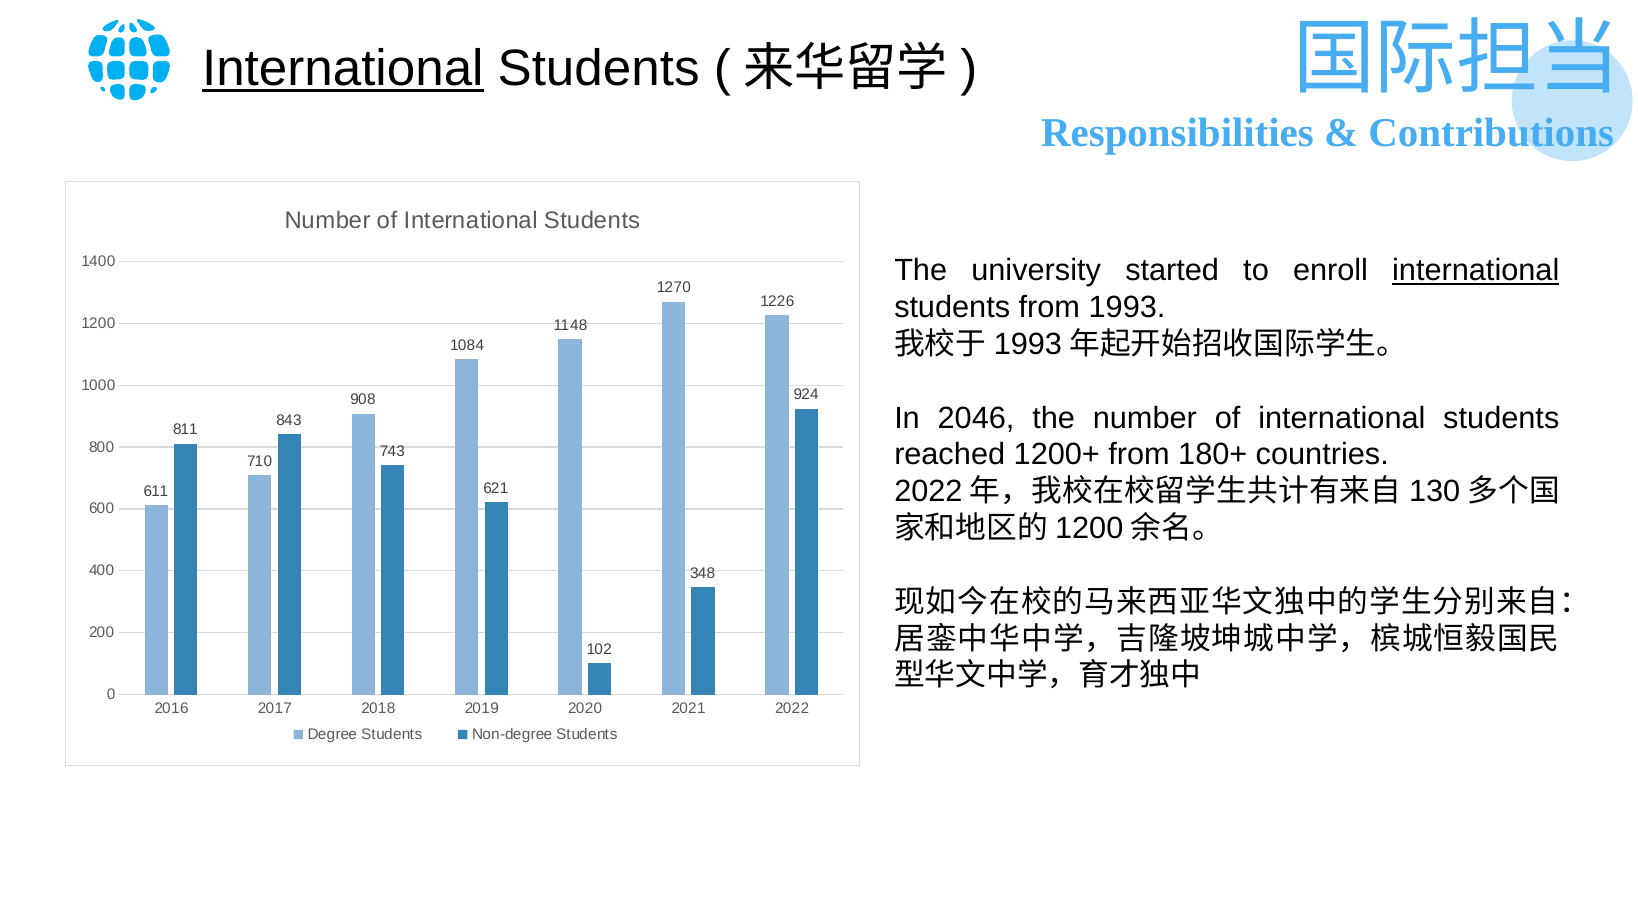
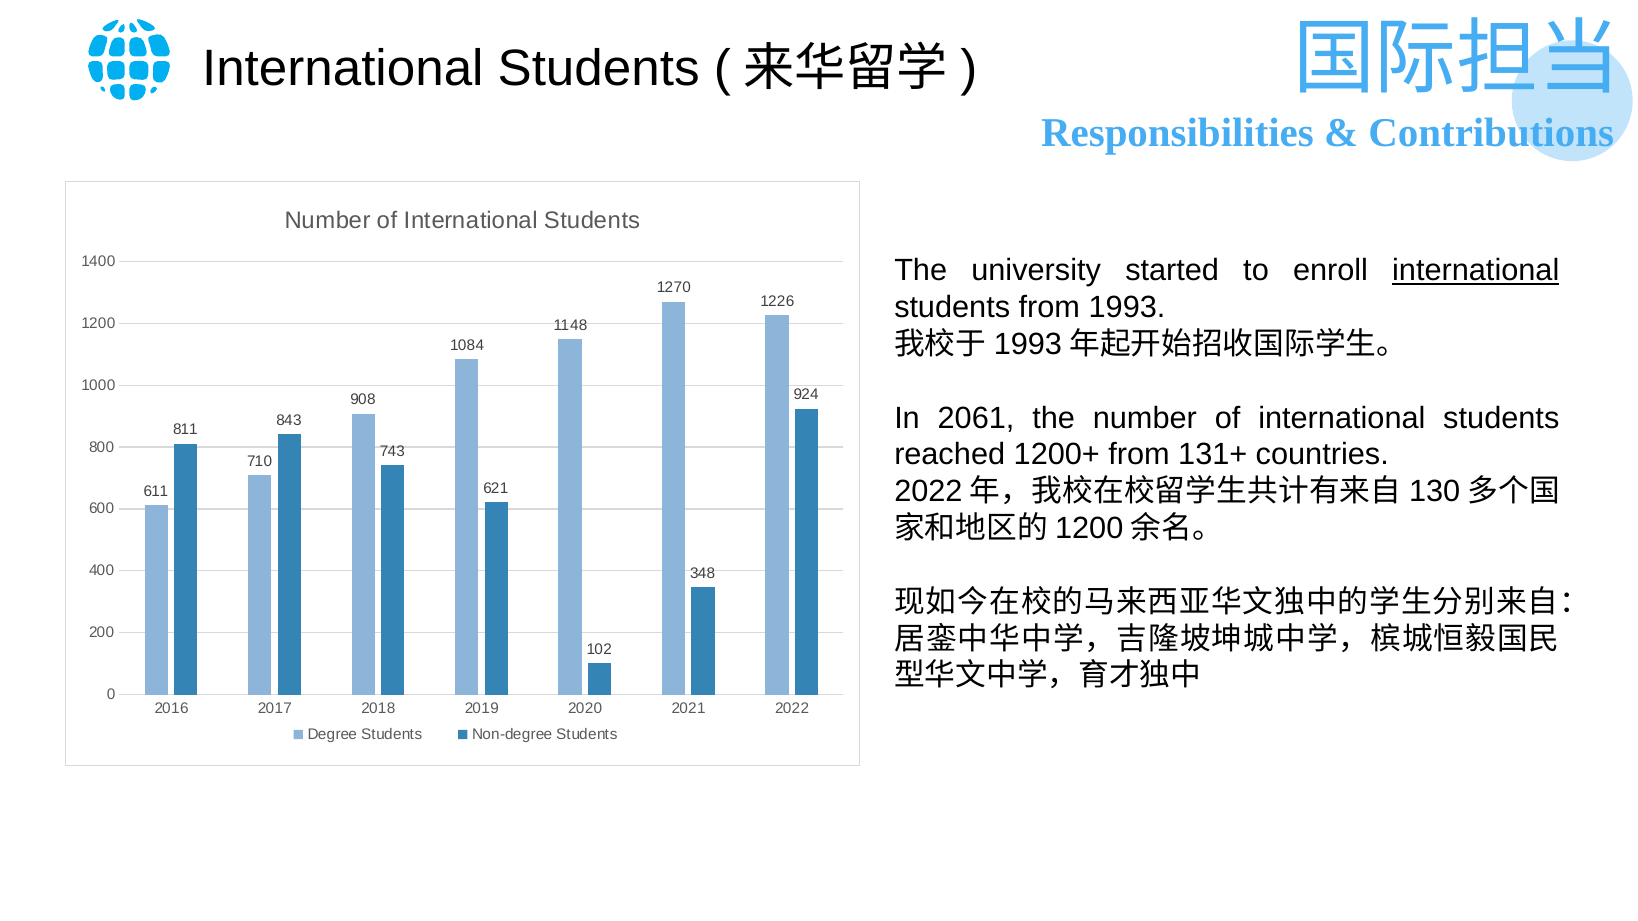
International at (343, 69) underline: present -> none
2046: 2046 -> 2061
180+: 180+ -> 131+
